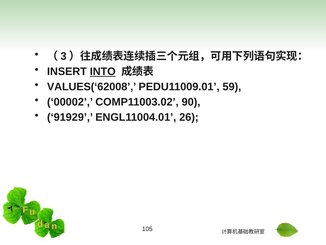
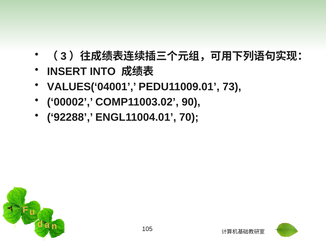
INTO underline: present -> none
VALUES(‘62008: VALUES(‘62008 -> VALUES(‘04001
59: 59 -> 73
91929: 91929 -> 92288
26: 26 -> 70
